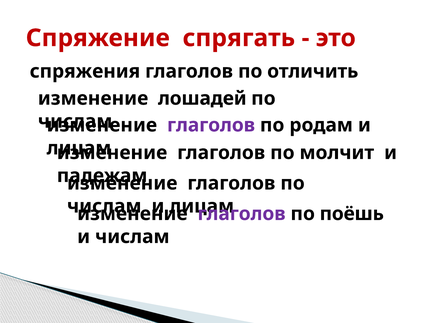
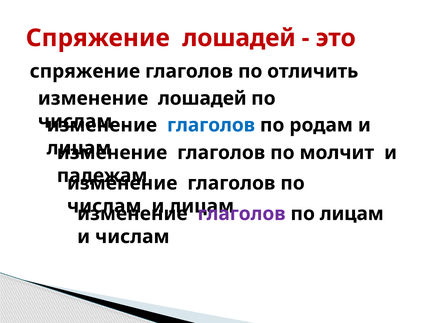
Спряжение спрягать: спрягать -> лошадей
спряжения at (85, 71): спряжения -> спряжение
глаголов at (211, 125) colour: purple -> blue
по поёшь: поёшь -> лицам
